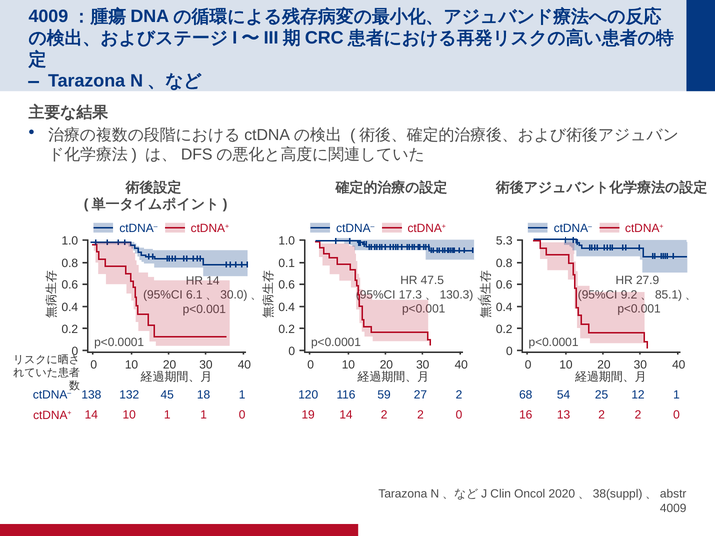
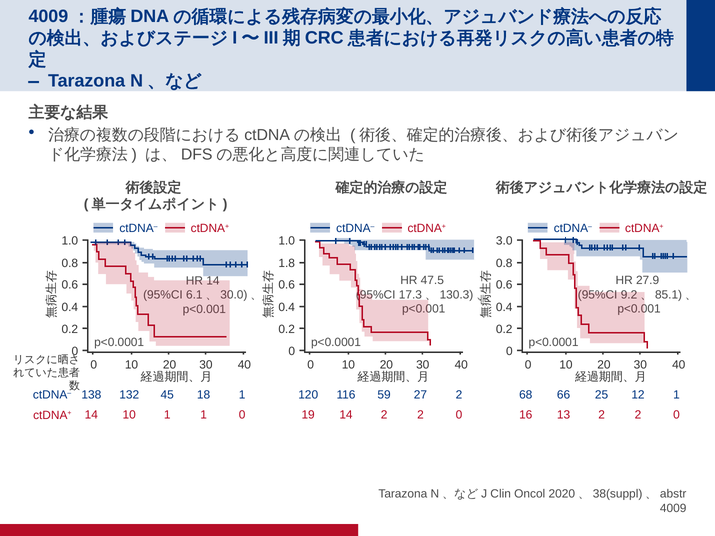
5.3: 5.3 -> 3.0
0.1: 0.1 -> 1.8
54: 54 -> 66
